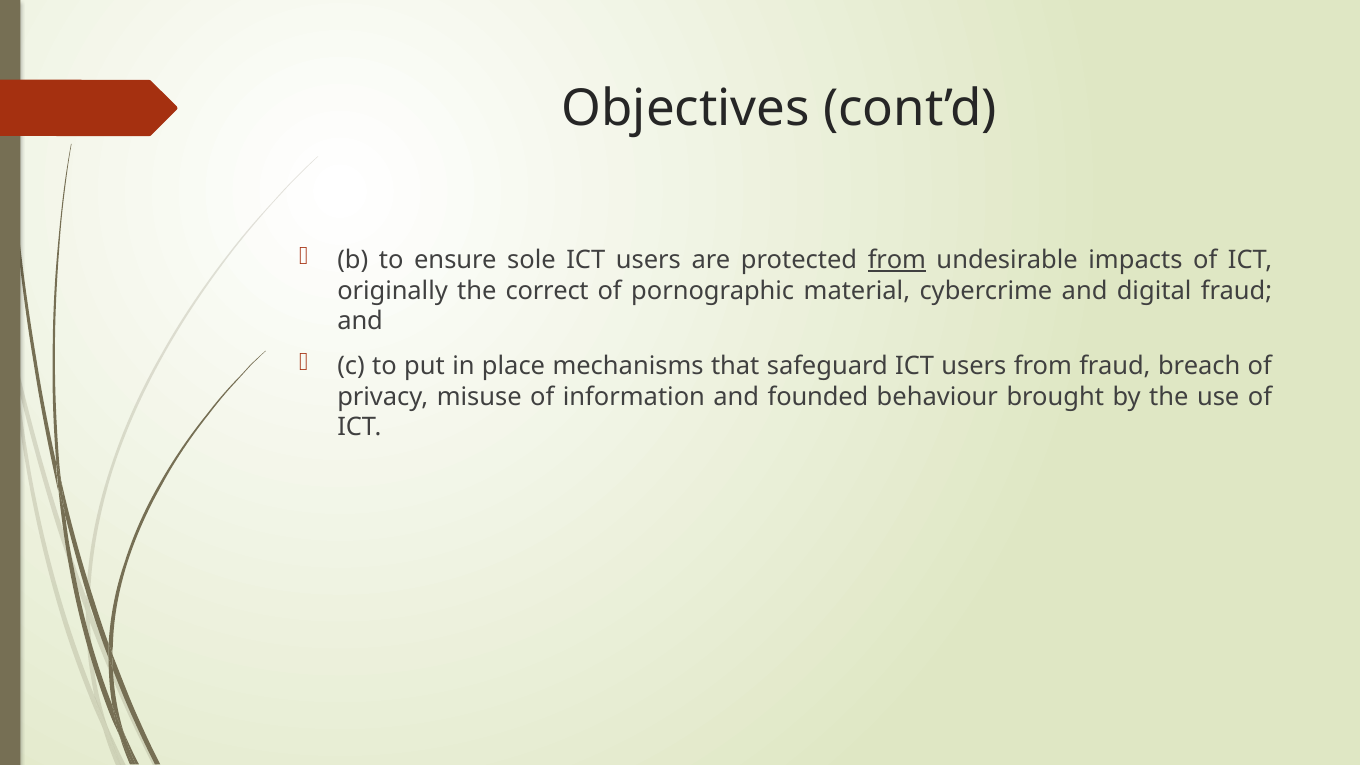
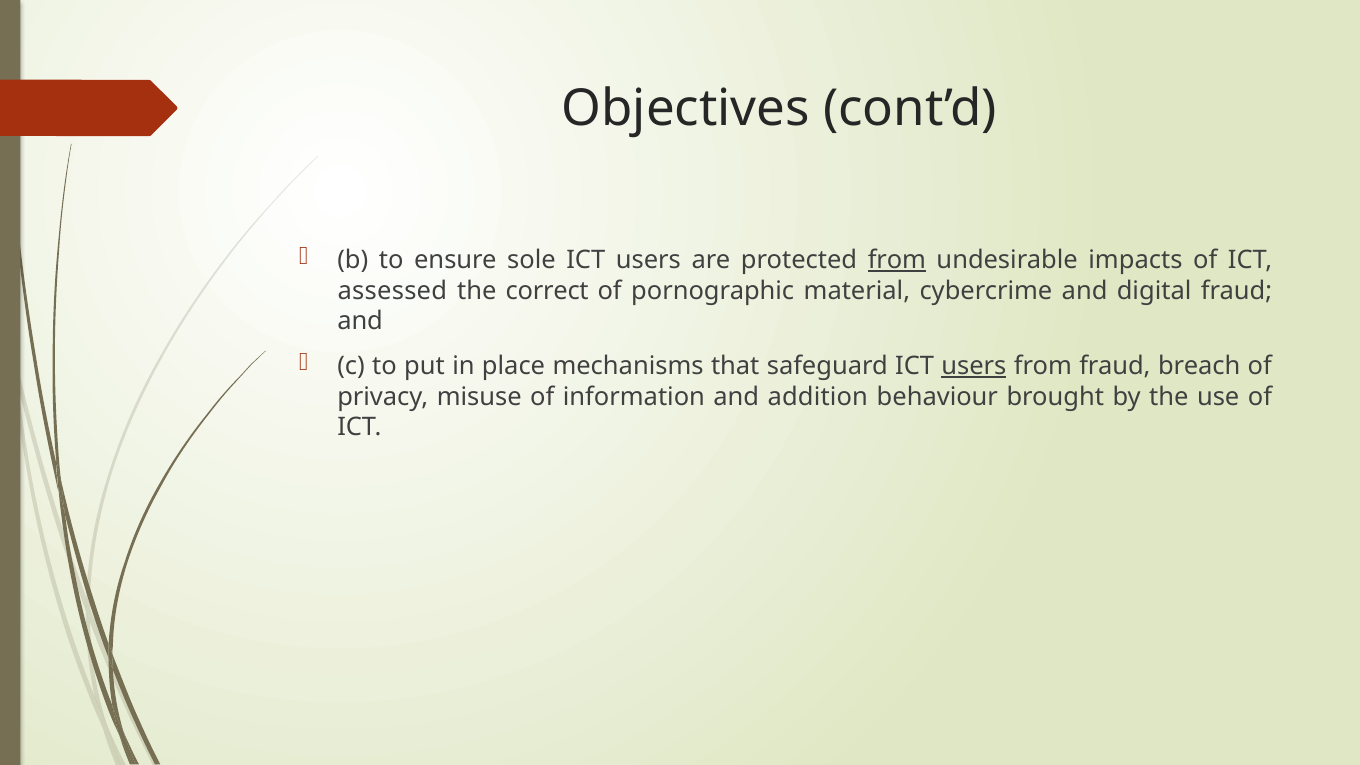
originally: originally -> assessed
users at (974, 366) underline: none -> present
founded: founded -> addition
